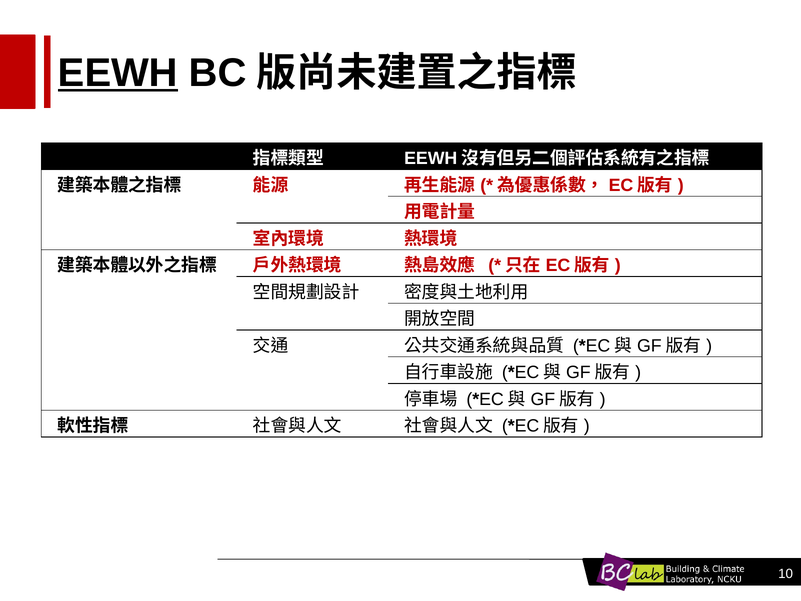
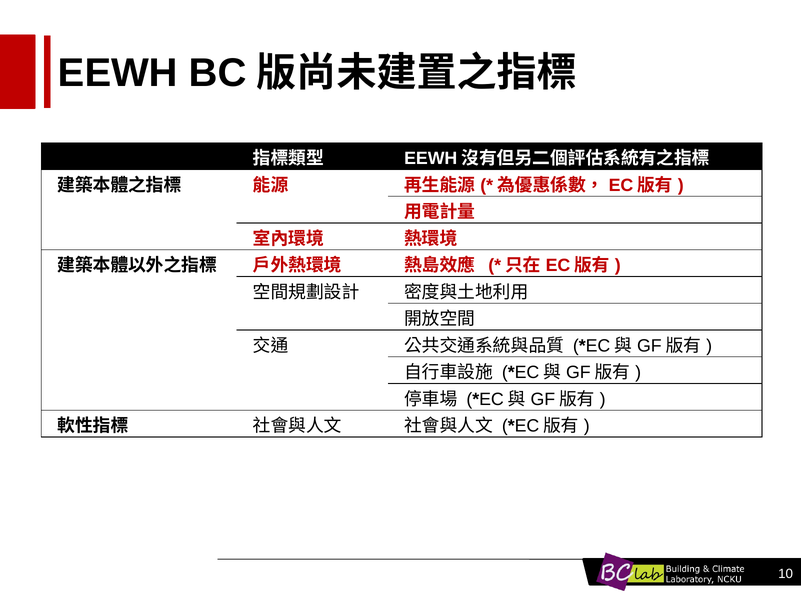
EEWH underline: present -> none
